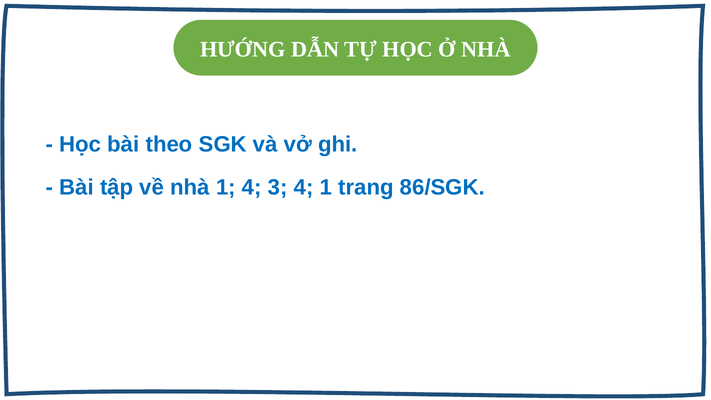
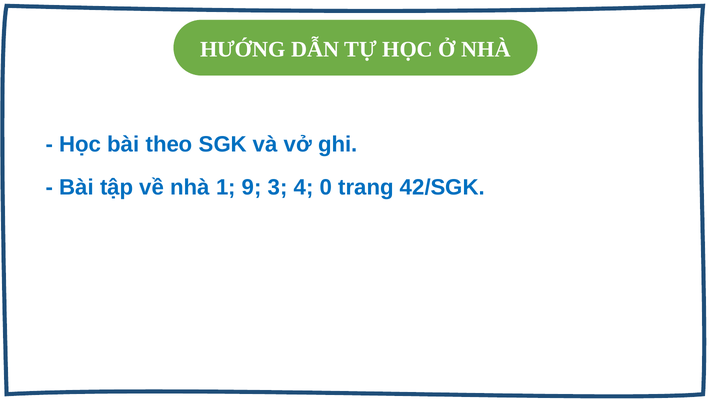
1 4: 4 -> 9
4 1: 1 -> 0
86/SGK: 86/SGK -> 42/SGK
